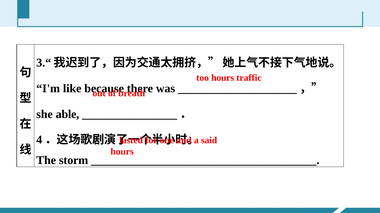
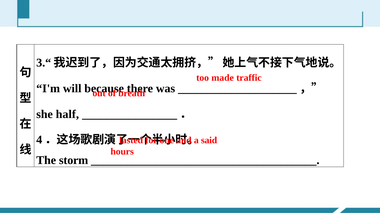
too hours: hours -> made
like: like -> will
able: able -> half
